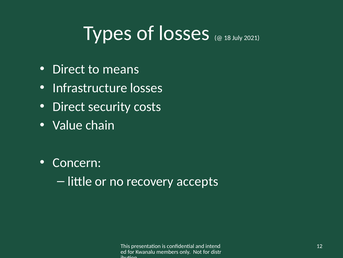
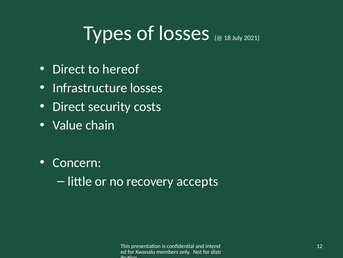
means: means -> hereof
